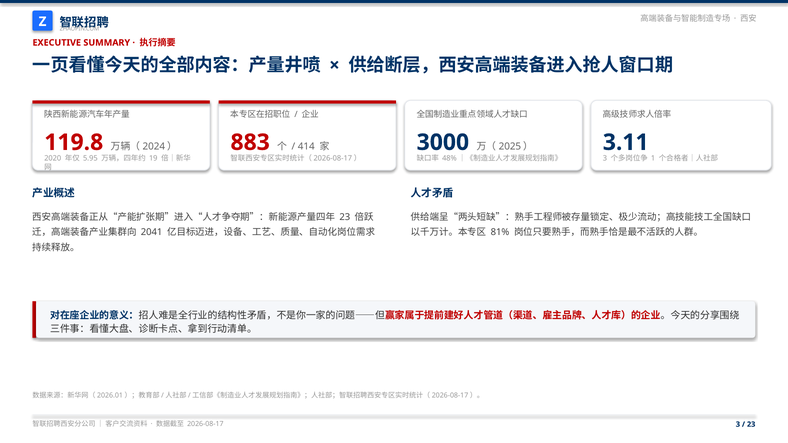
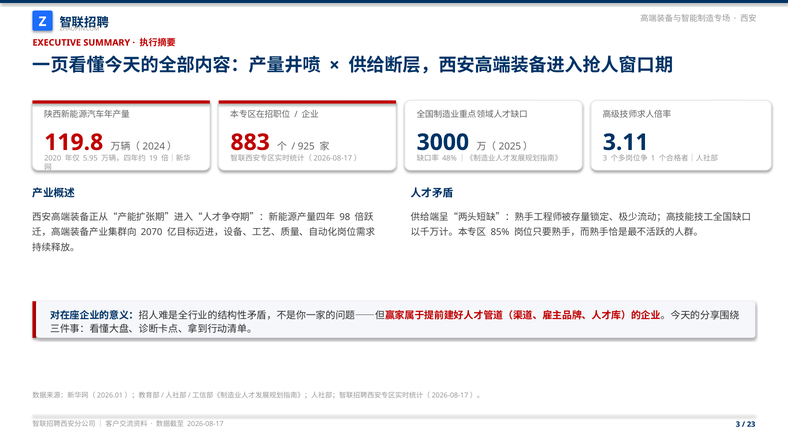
414: 414 -> 925
23 at (345, 217): 23 -> 98
81%: 81% -> 85%
2041: 2041 -> 2070
